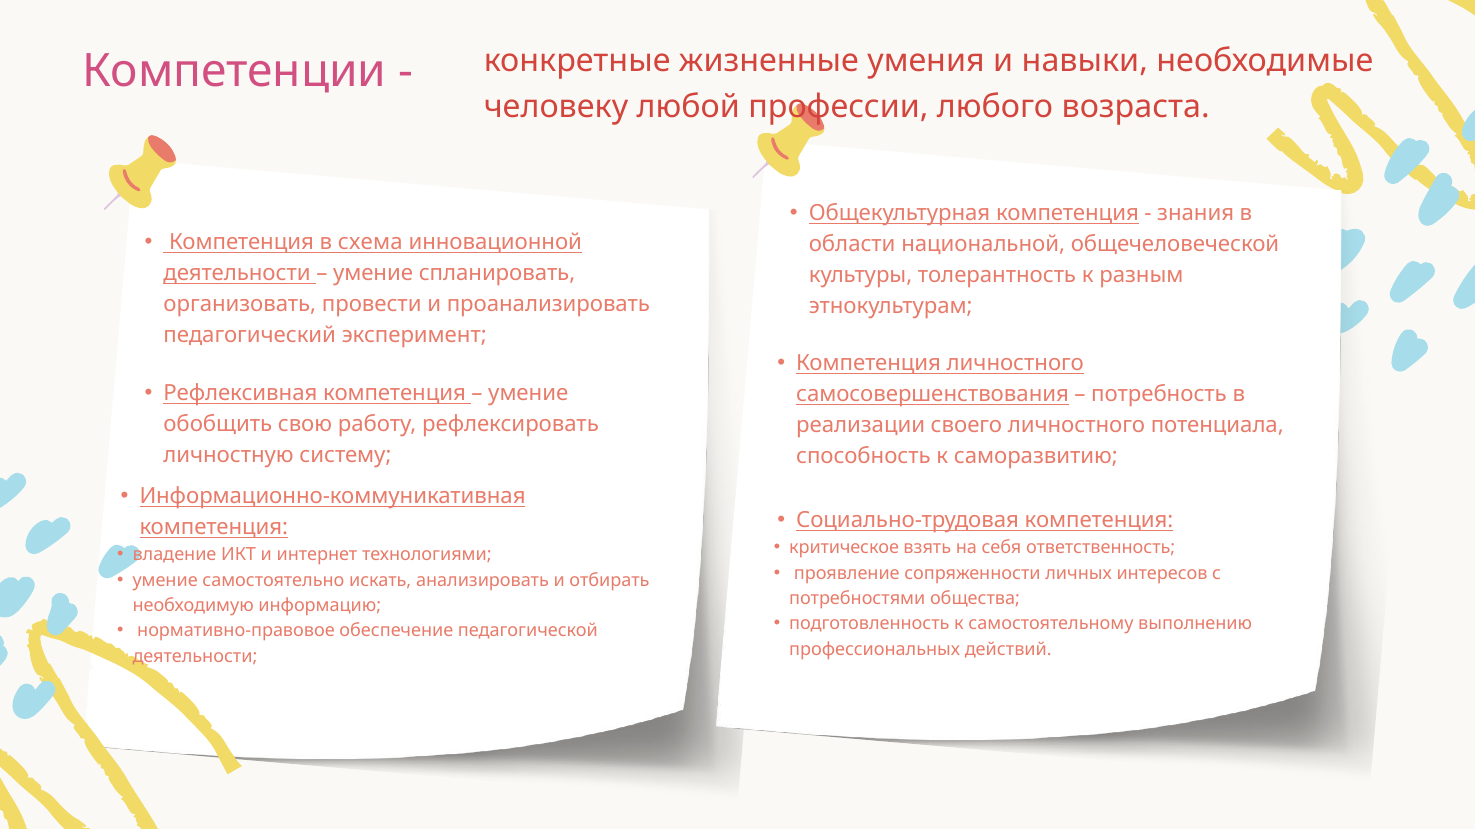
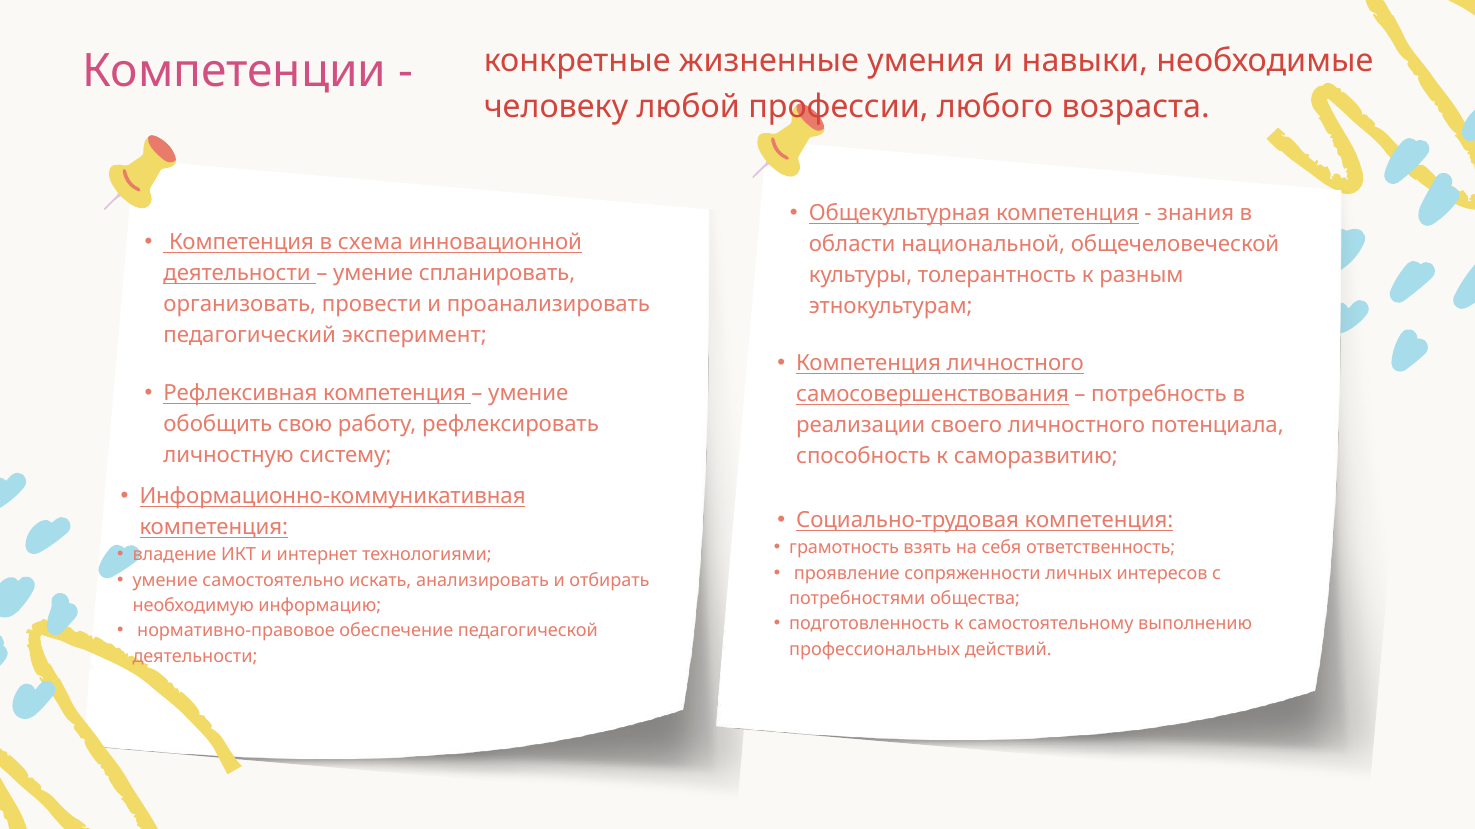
критическое: критическое -> грамотность
